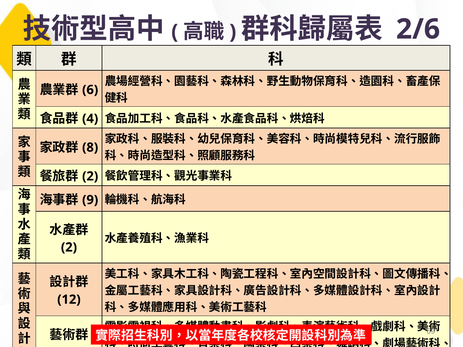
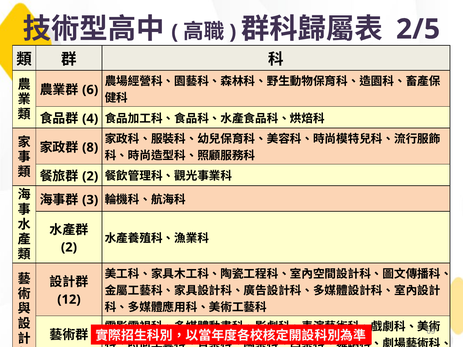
2/6: 2/6 -> 2/5
9: 9 -> 3
